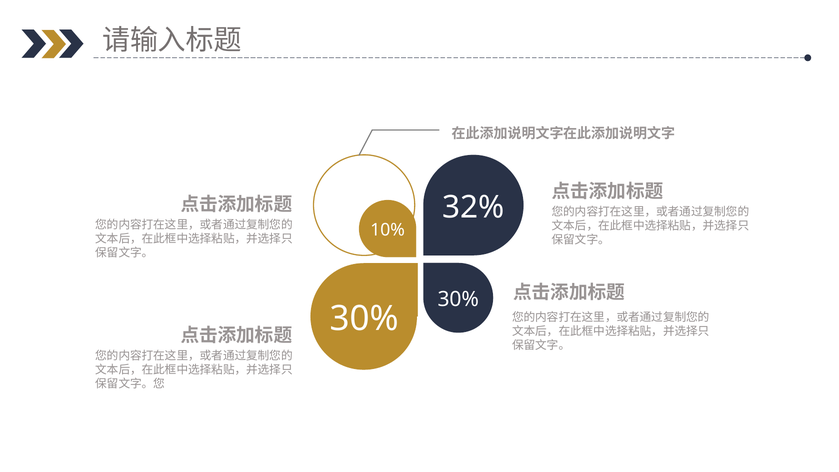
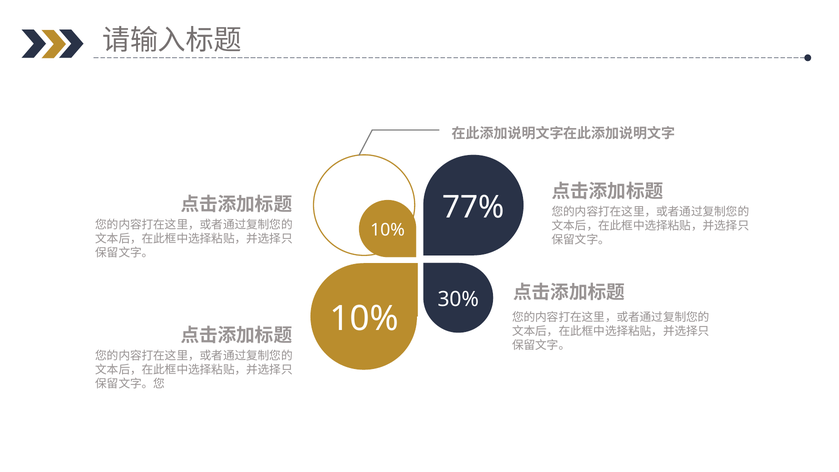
32%: 32% -> 77%
30% at (364, 319): 30% -> 10%
